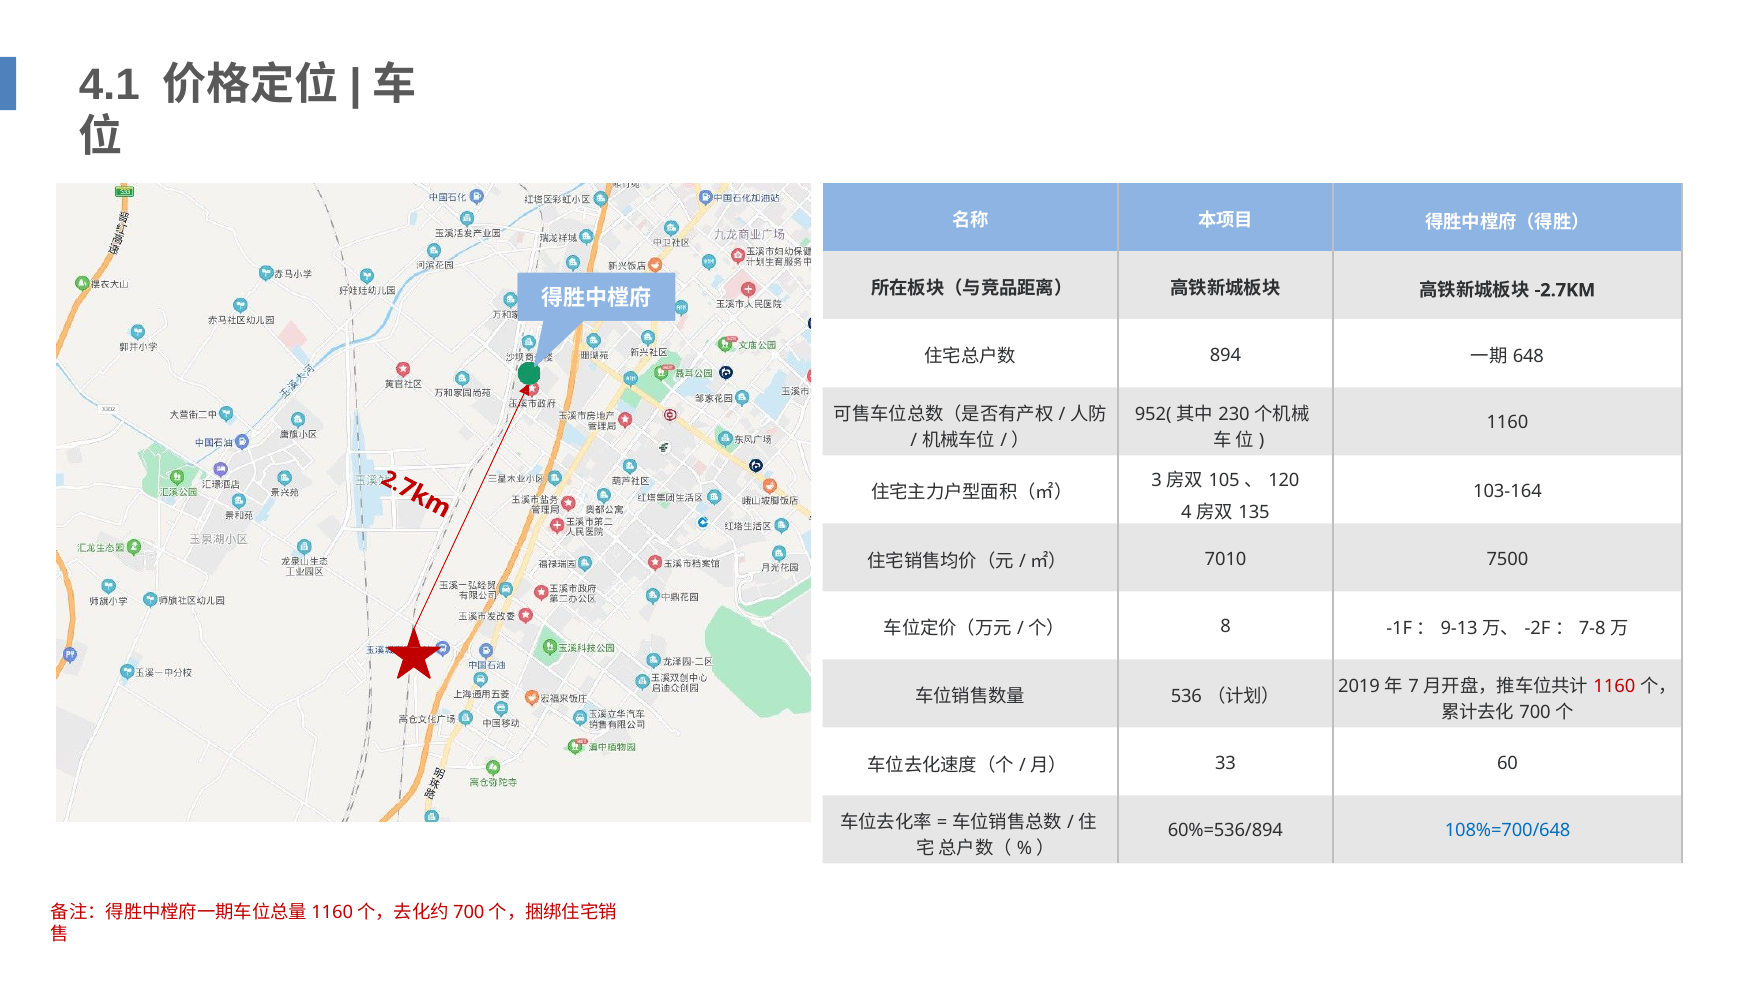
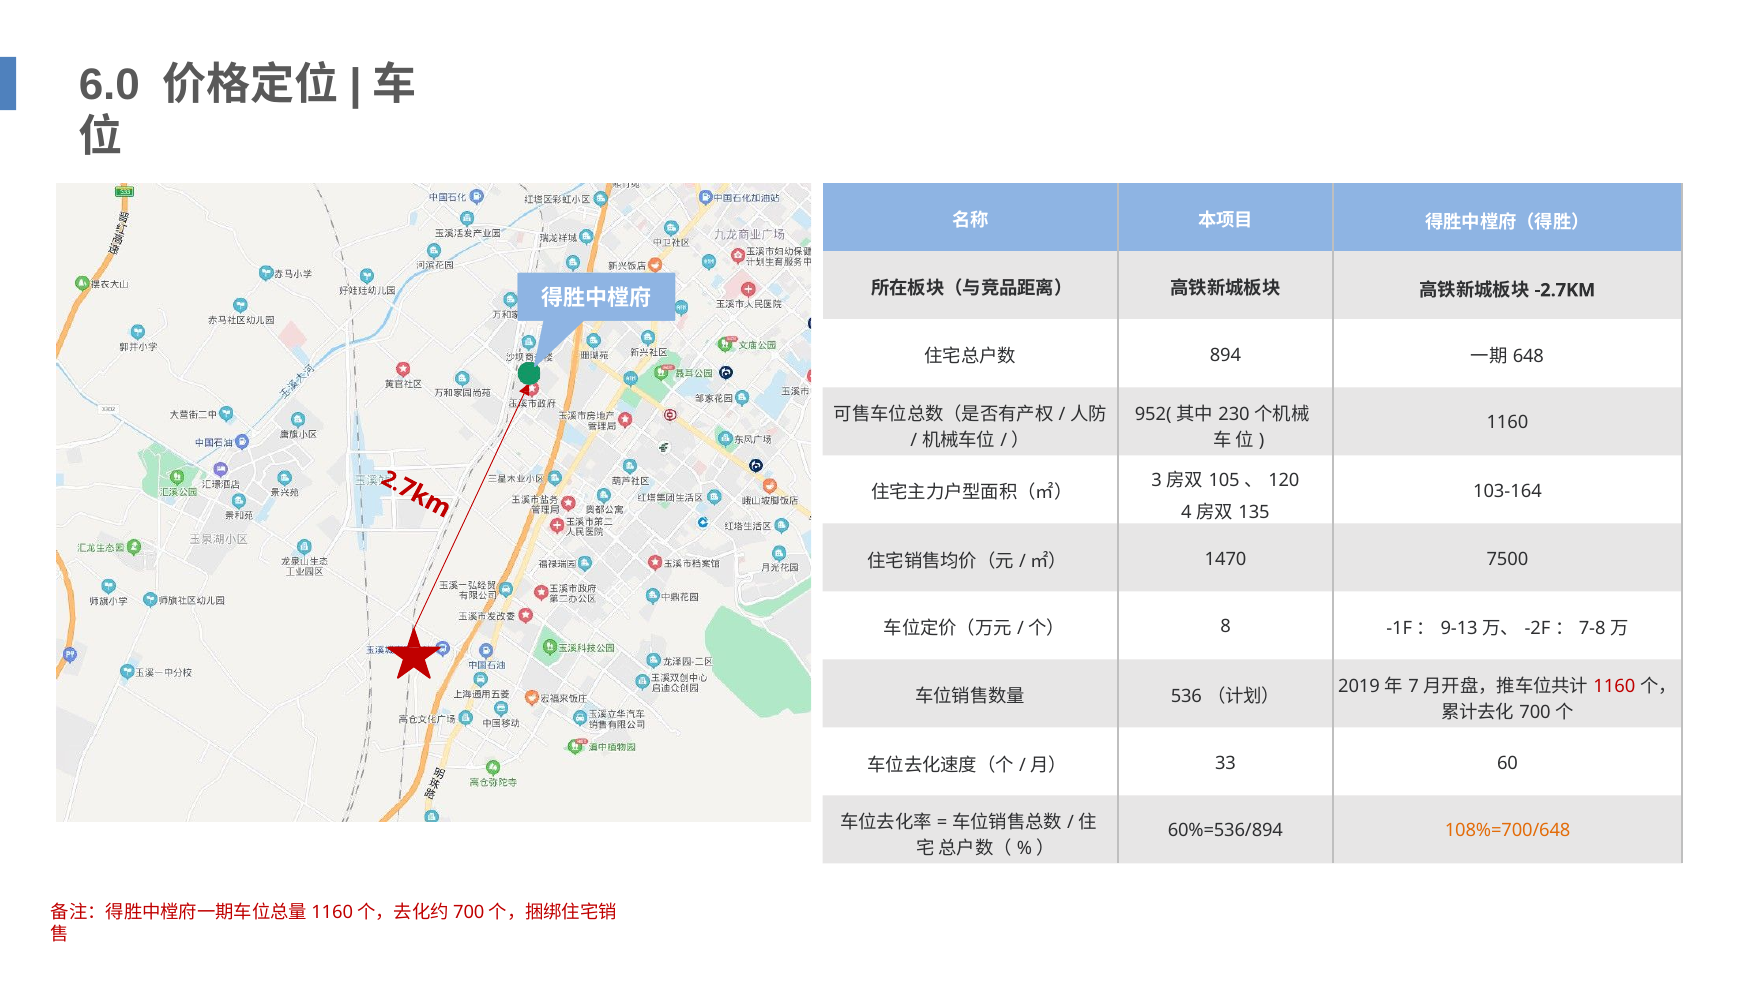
4.1: 4.1 -> 6.0
7010: 7010 -> 1470
108%=700/648 colour: blue -> orange
